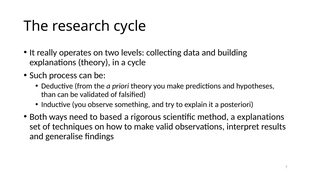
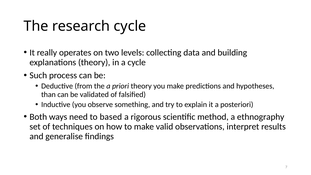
a explanations: explanations -> ethnography
